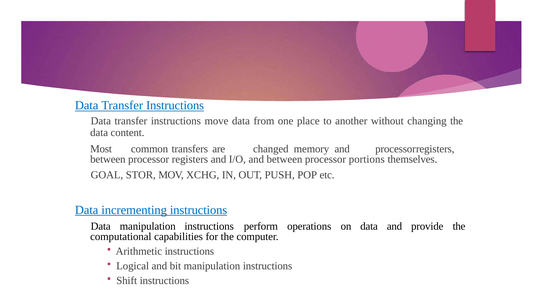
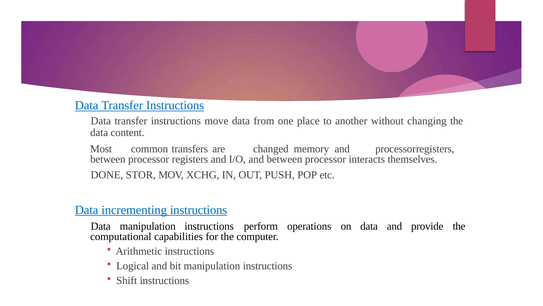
portions: portions -> interacts
GOAL: GOAL -> DONE
